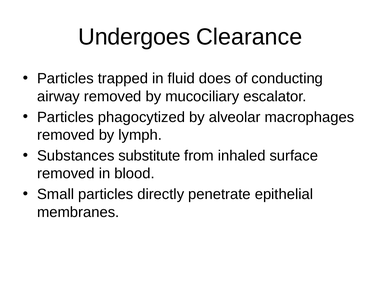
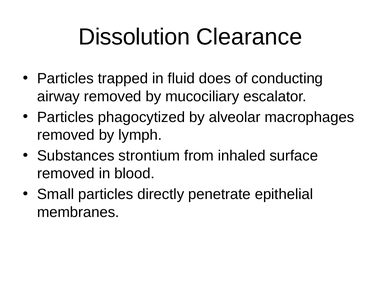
Undergoes: Undergoes -> Dissolution
substitute: substitute -> strontium
